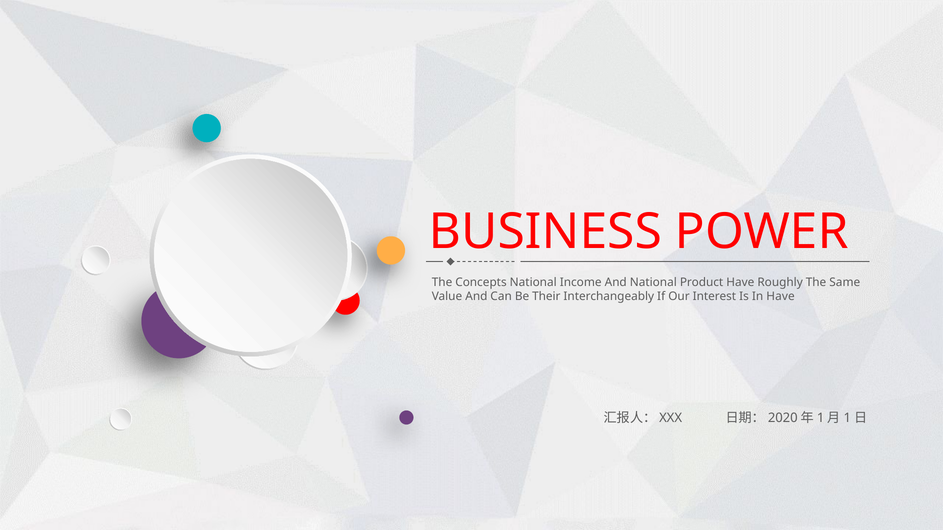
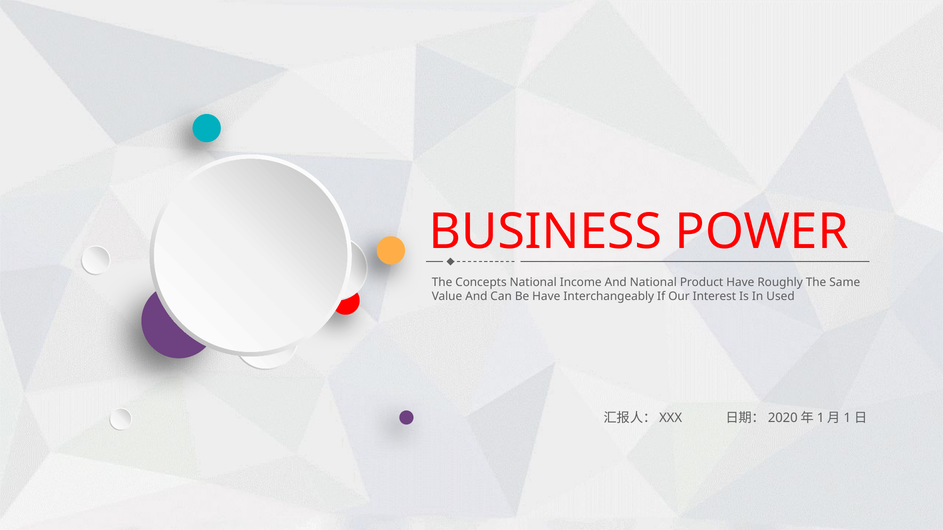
Be Their: Their -> Have
In Have: Have -> Used
